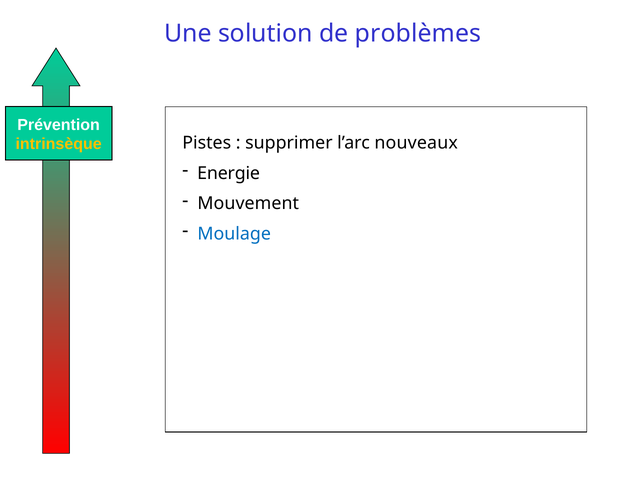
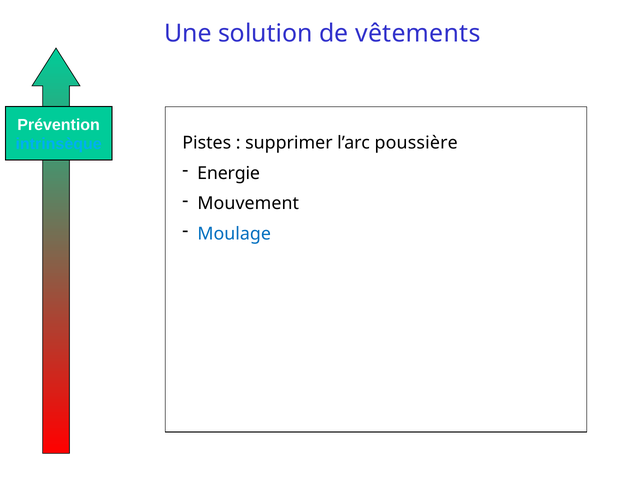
problèmes: problèmes -> vêtements
intrinsèque colour: yellow -> light blue
nouveaux: nouveaux -> poussière
